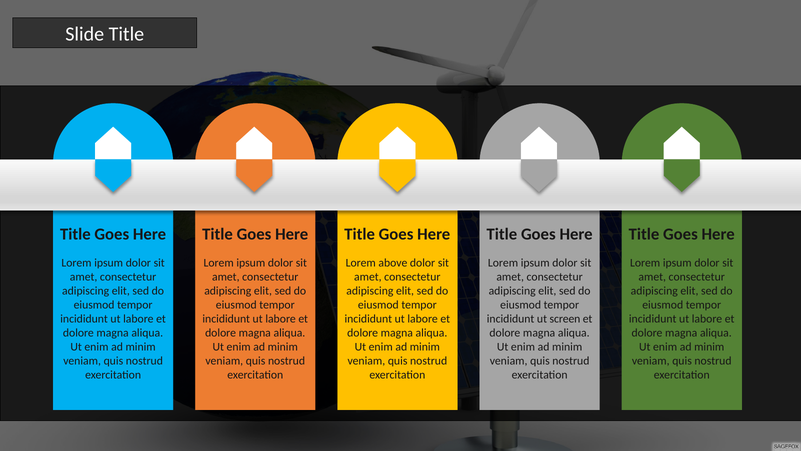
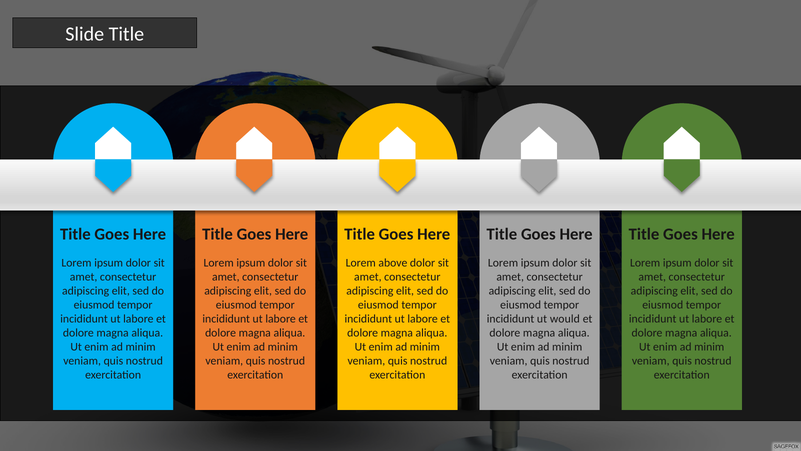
screen: screen -> would
